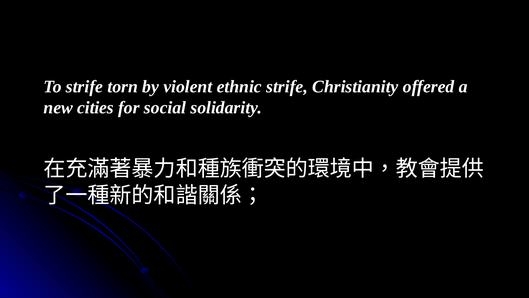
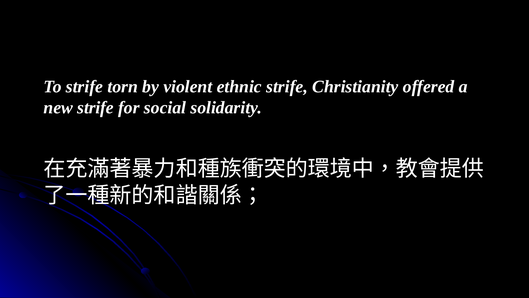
new cities: cities -> strife
